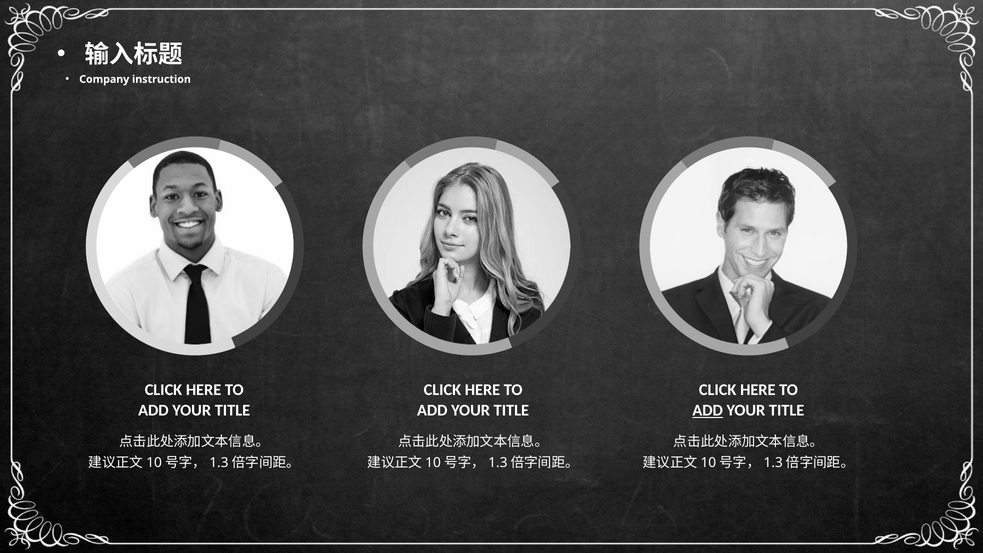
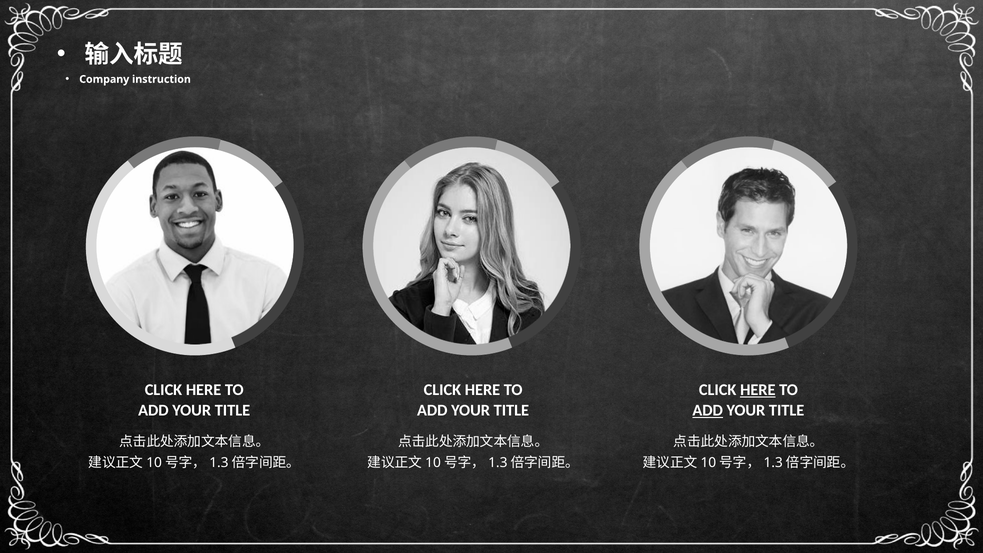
HERE at (758, 390) underline: none -> present
